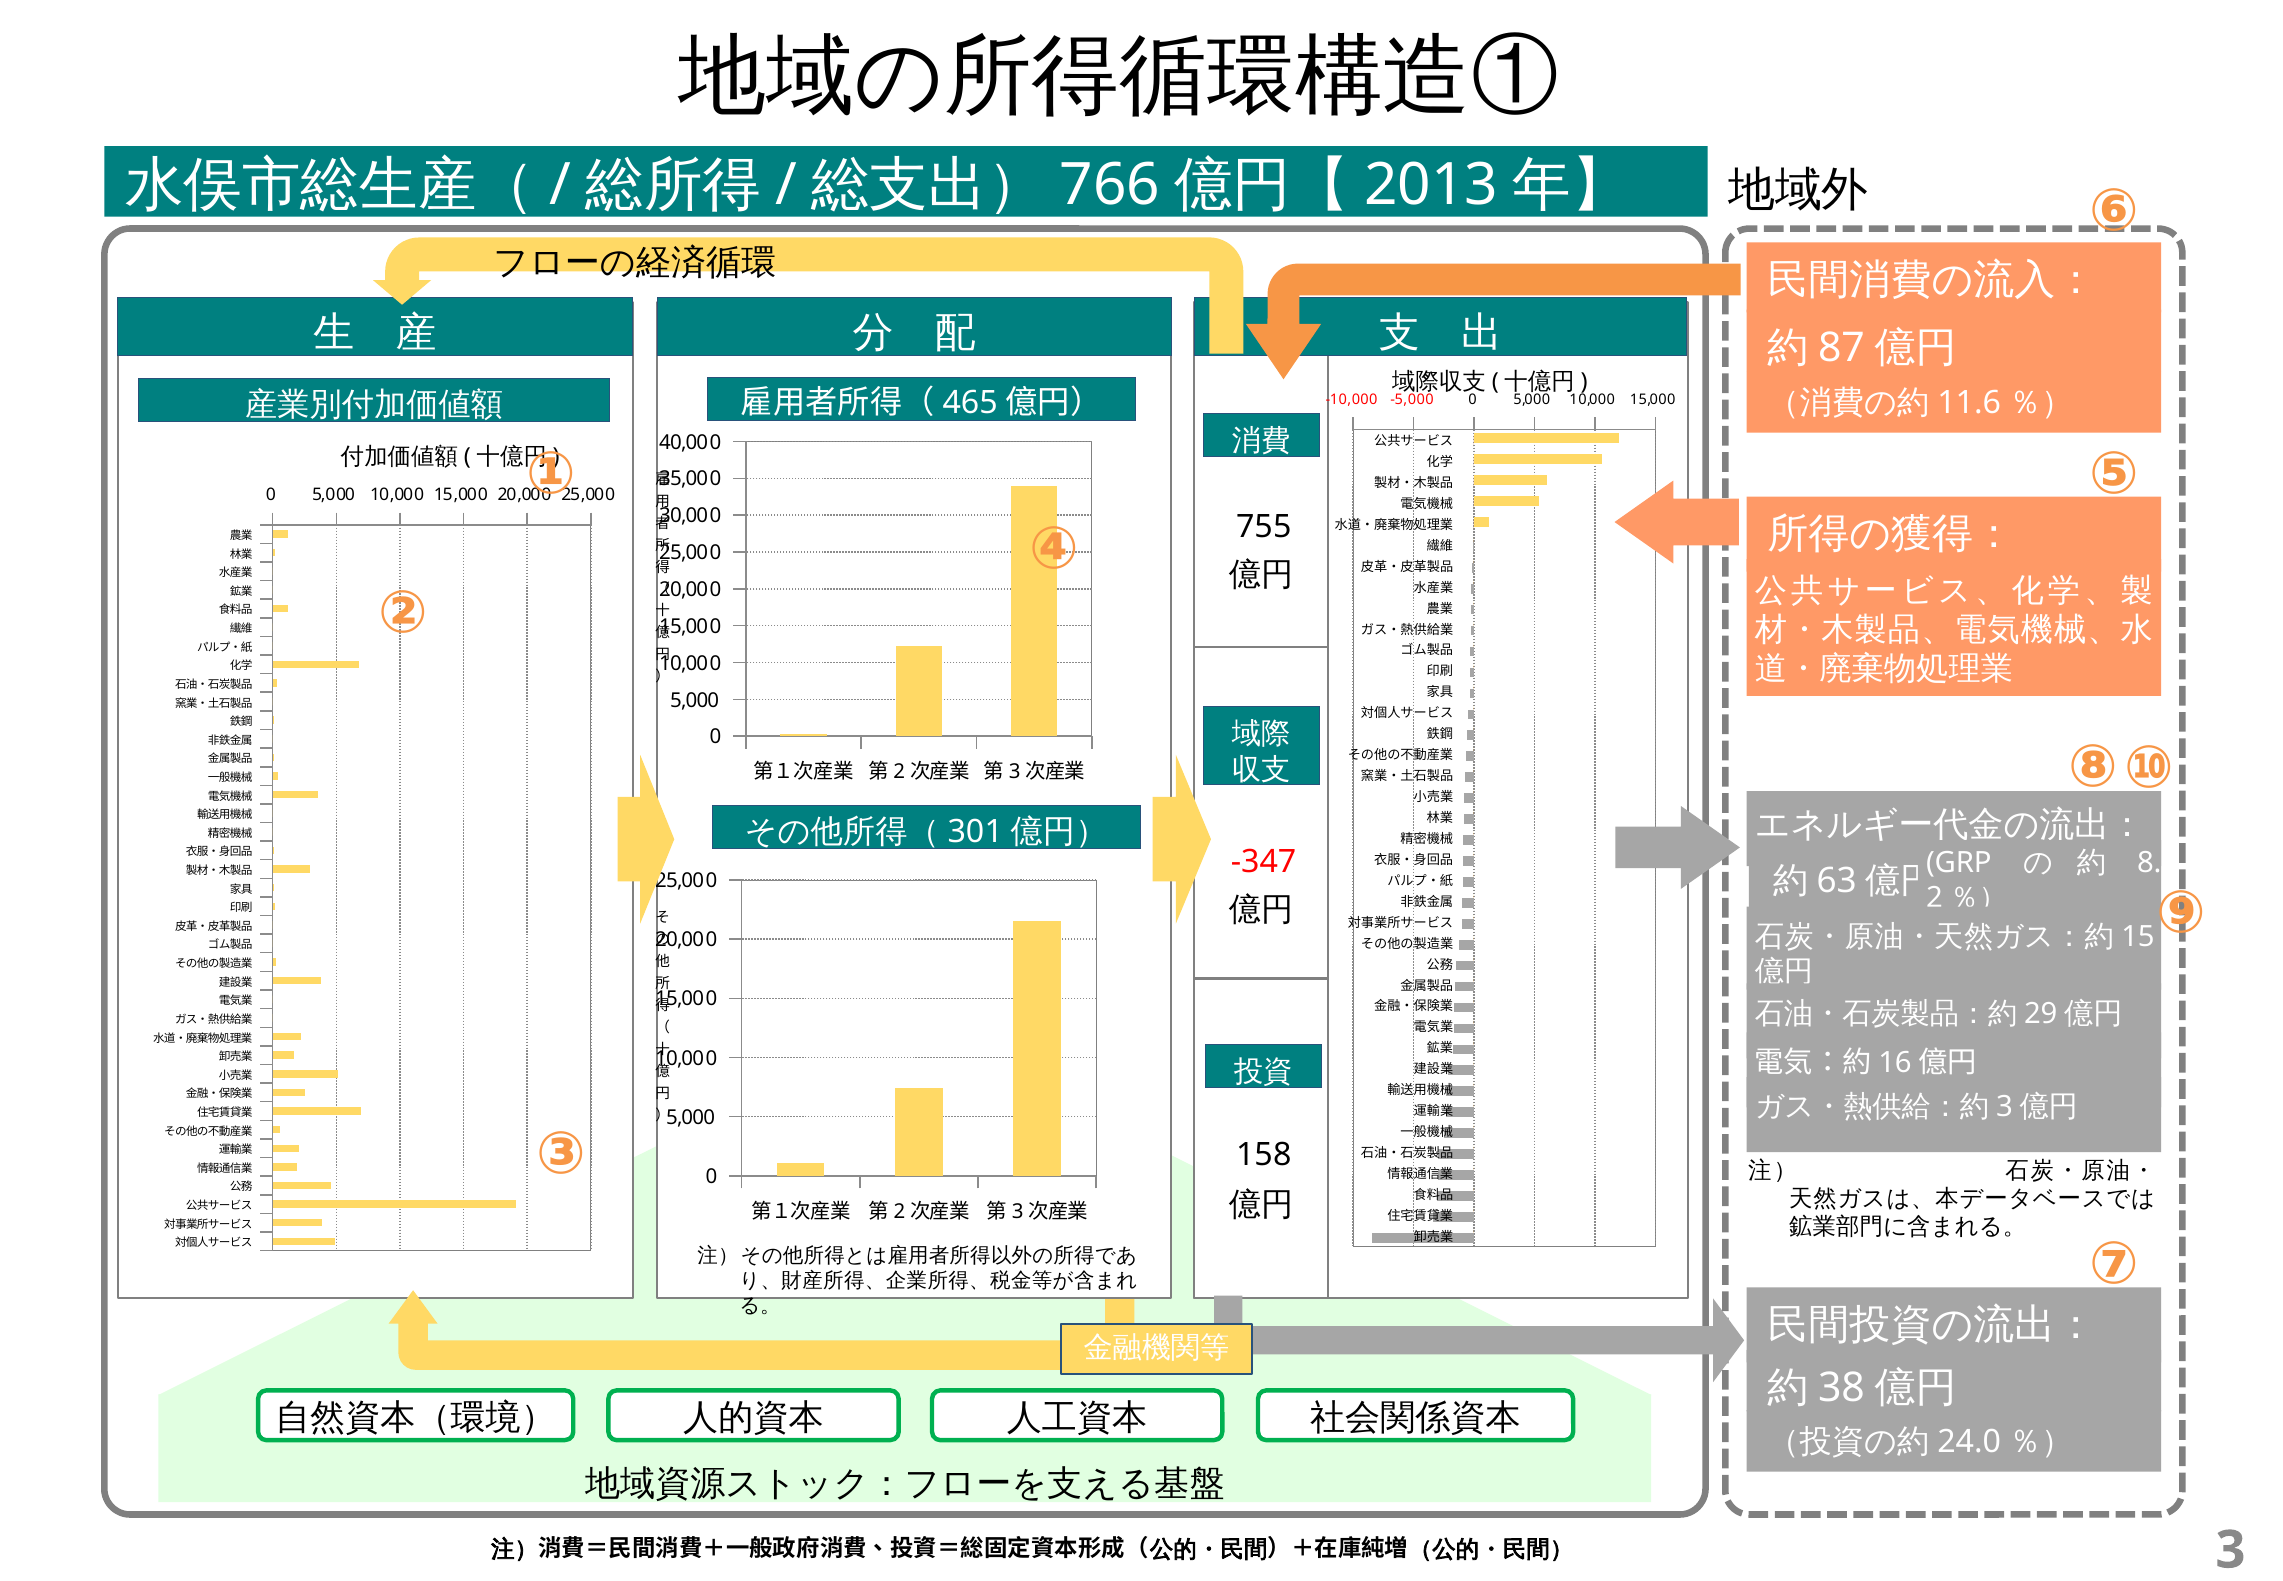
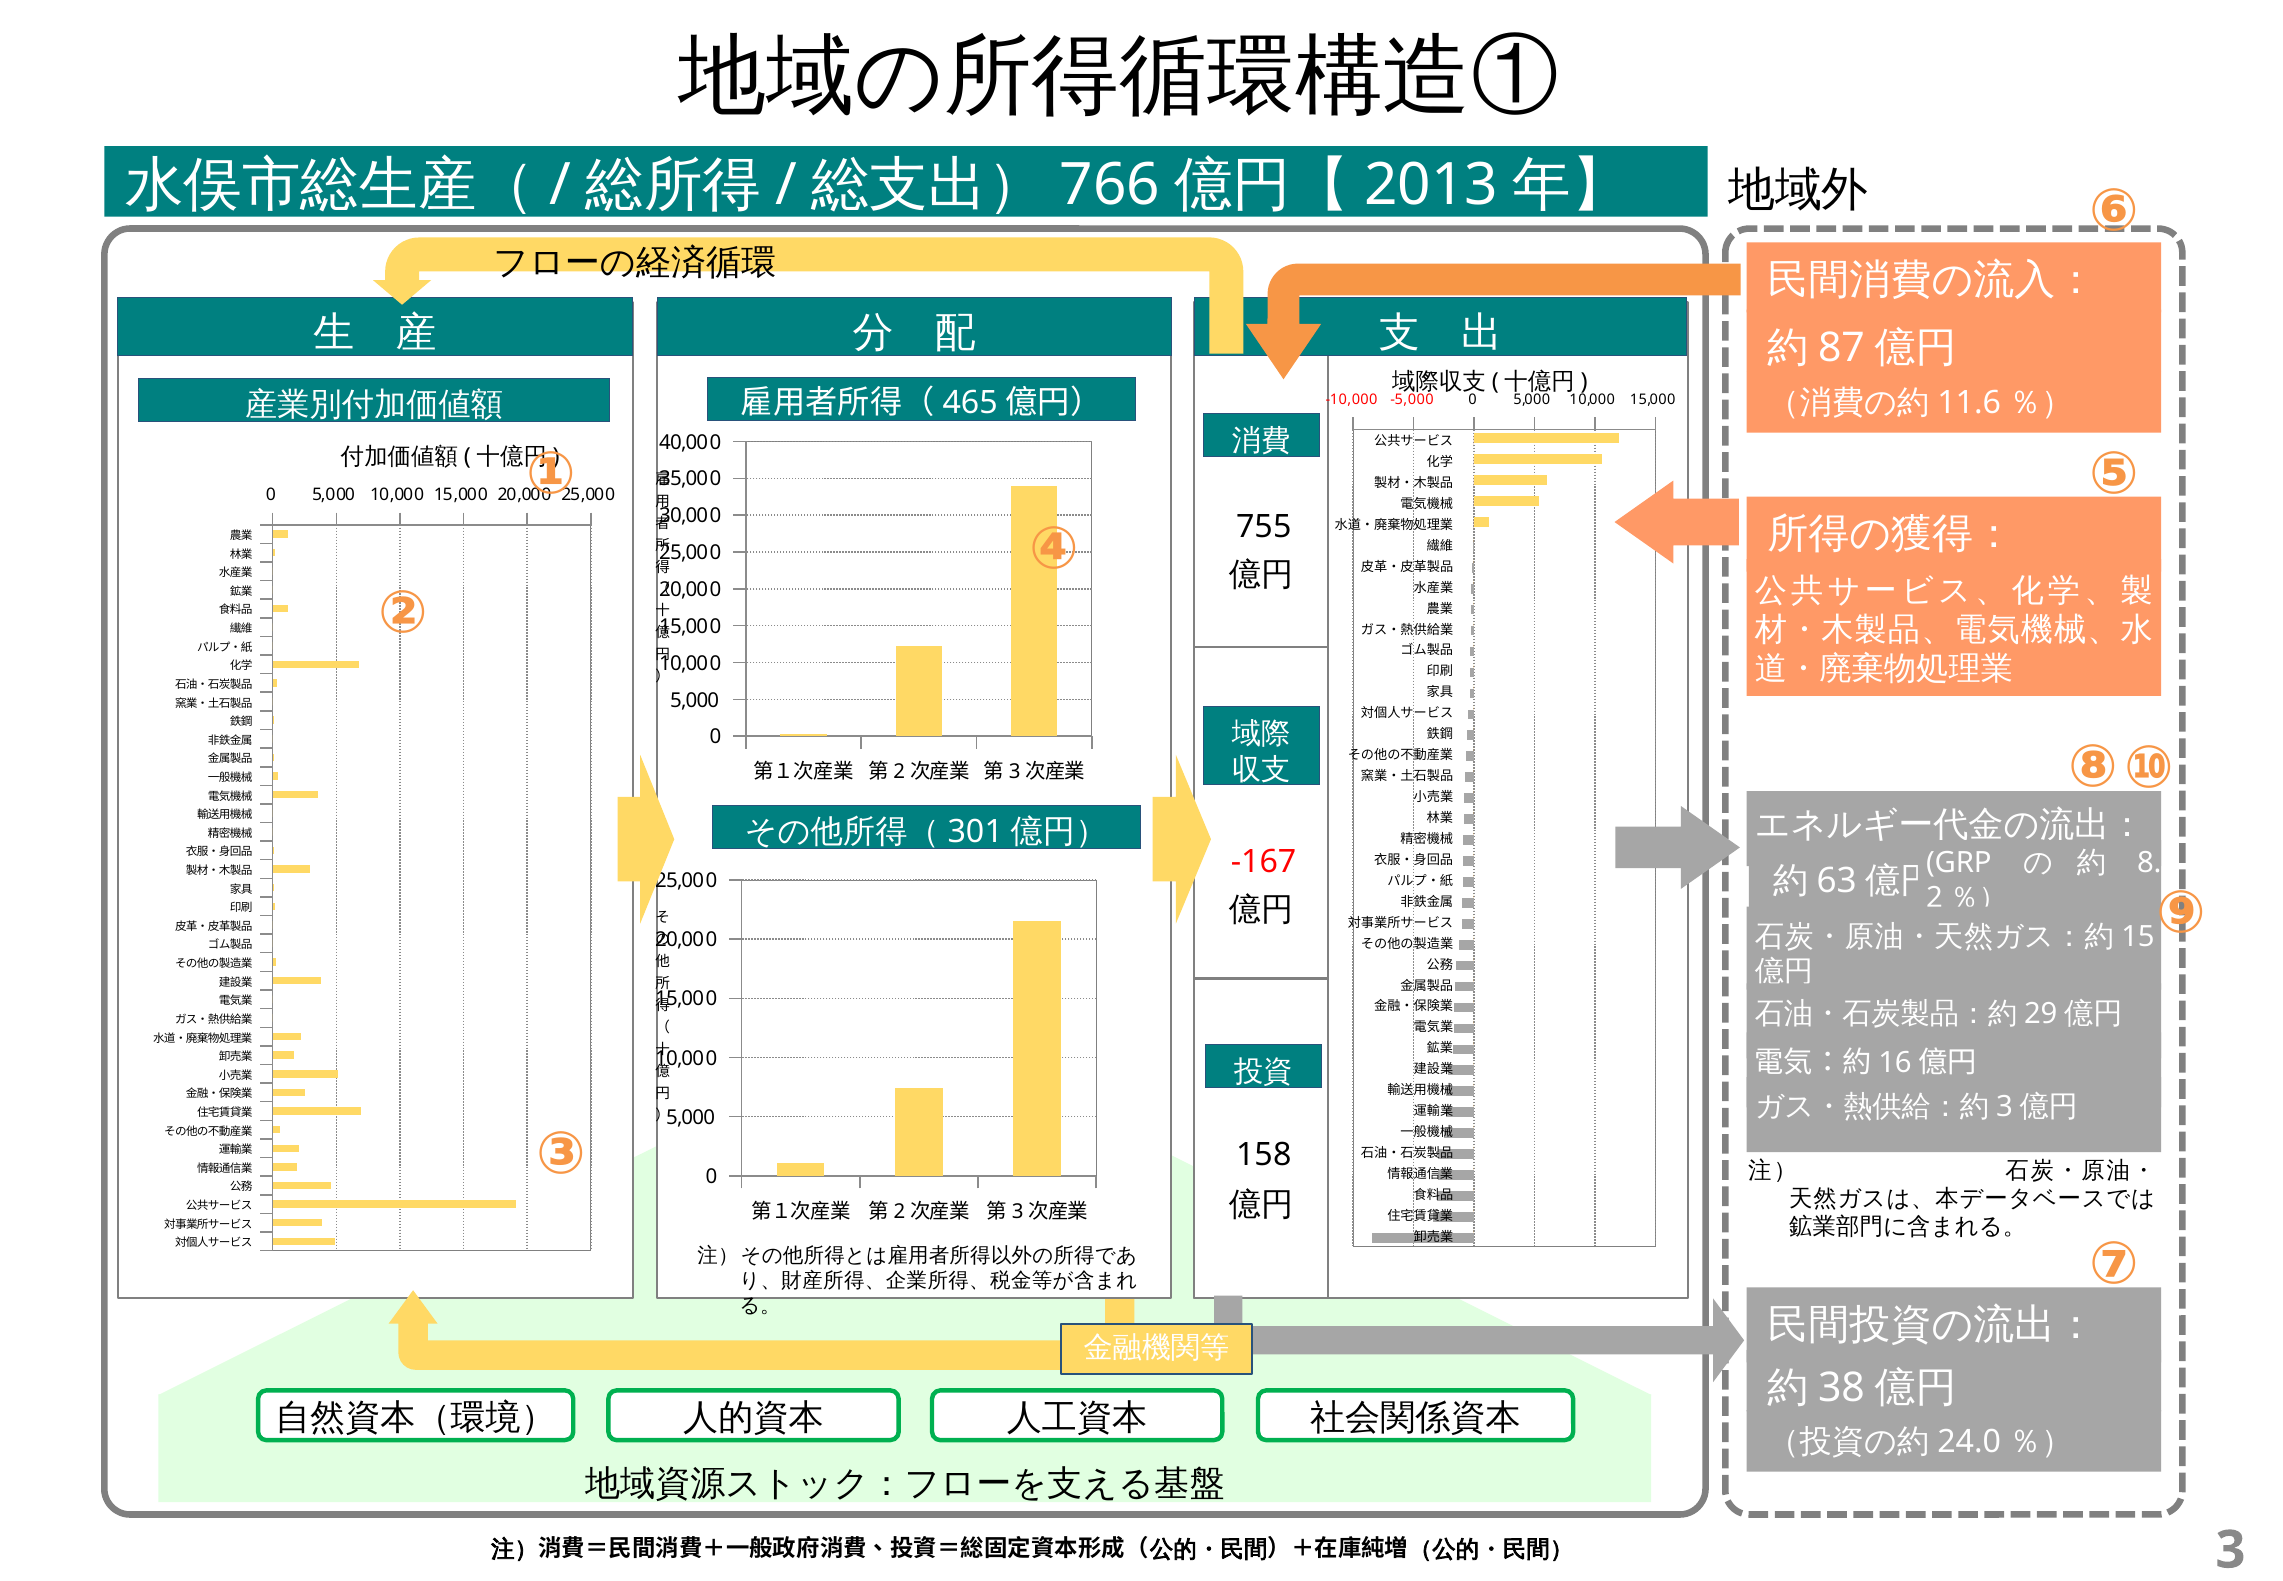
-347: -347 -> -167
